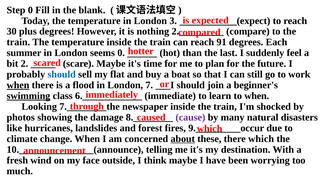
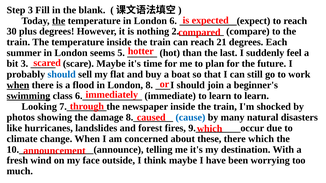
Step 0: 0 -> 3
the at (59, 21) underline: none -> present
3: 3 -> 6
91: 91 -> 21
seems 0: 0 -> 5
bit 2: 2 -> 3
7: 7 -> 8
learn to when: when -> learn
cause colour: purple -> blue
about underline: present -> none
